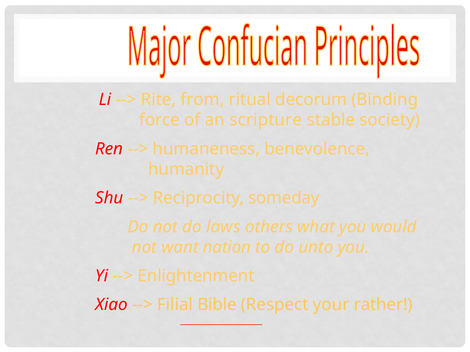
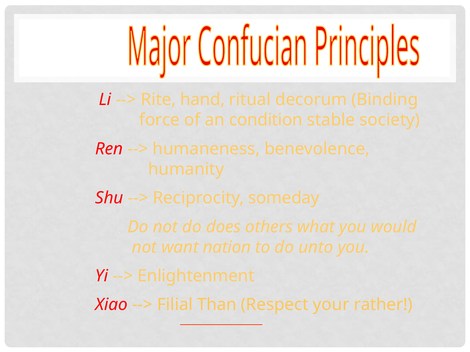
from: from -> hand
scripture: scripture -> condition
laws: laws -> does
Bible: Bible -> Than
